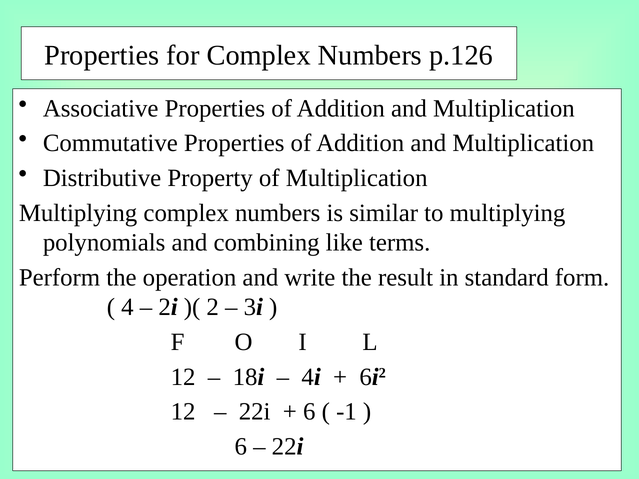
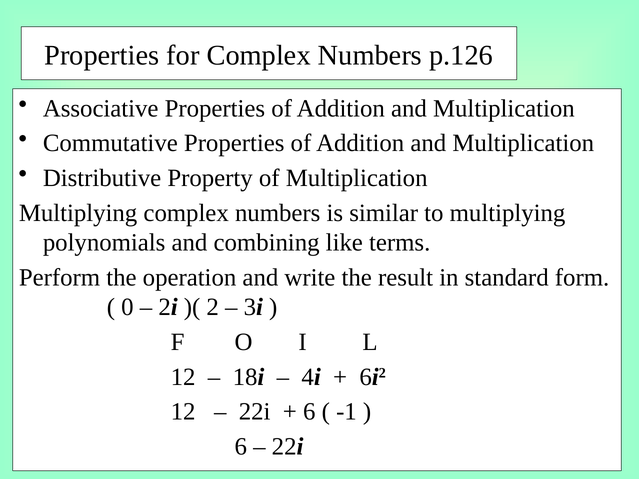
4: 4 -> 0
